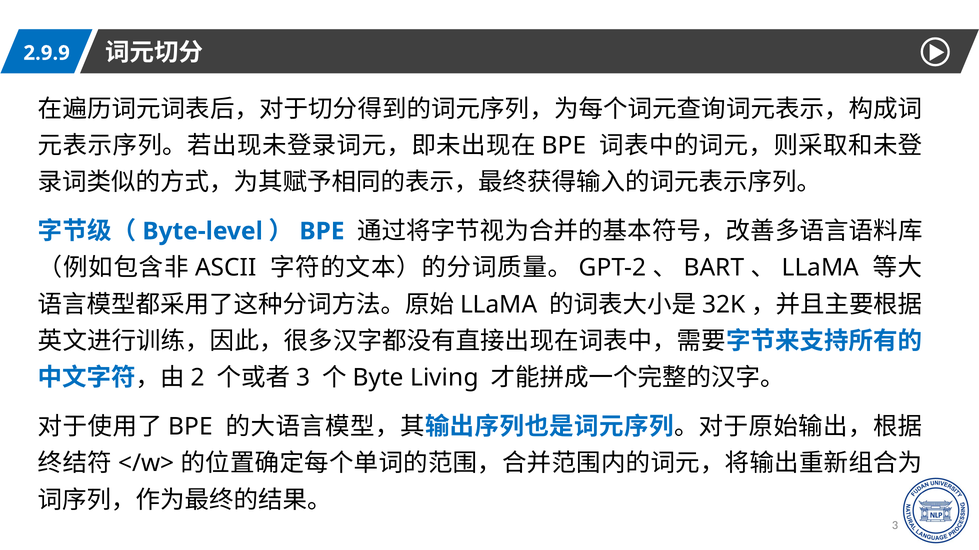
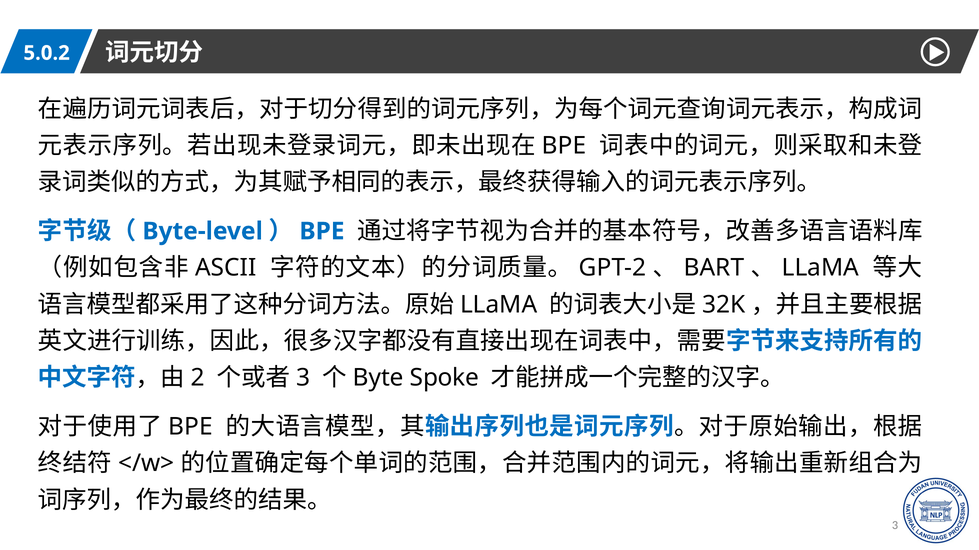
2.9.9: 2.9.9 -> 5.0.2
Living: Living -> Spoke
